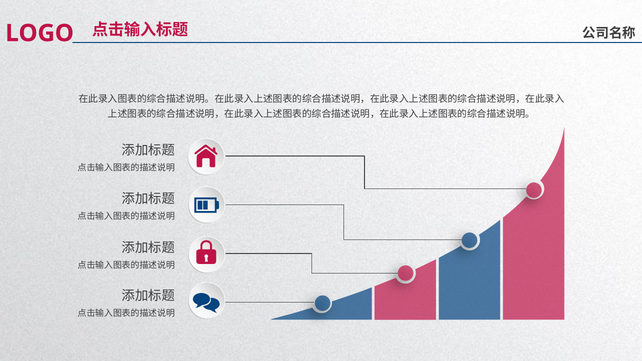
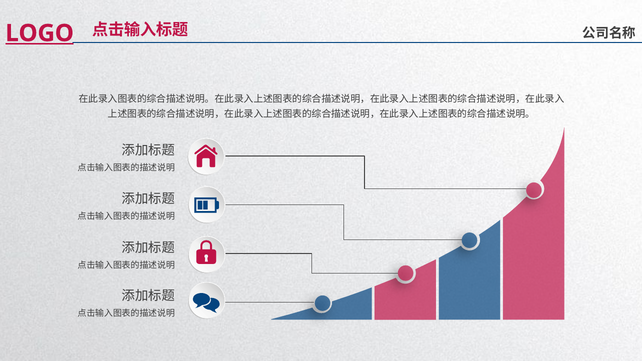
LOGO underline: none -> present
